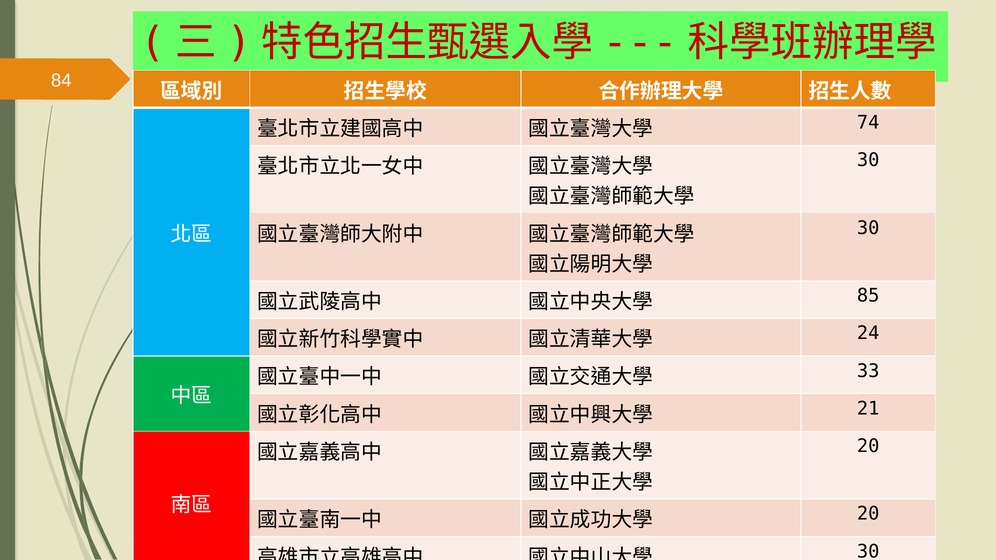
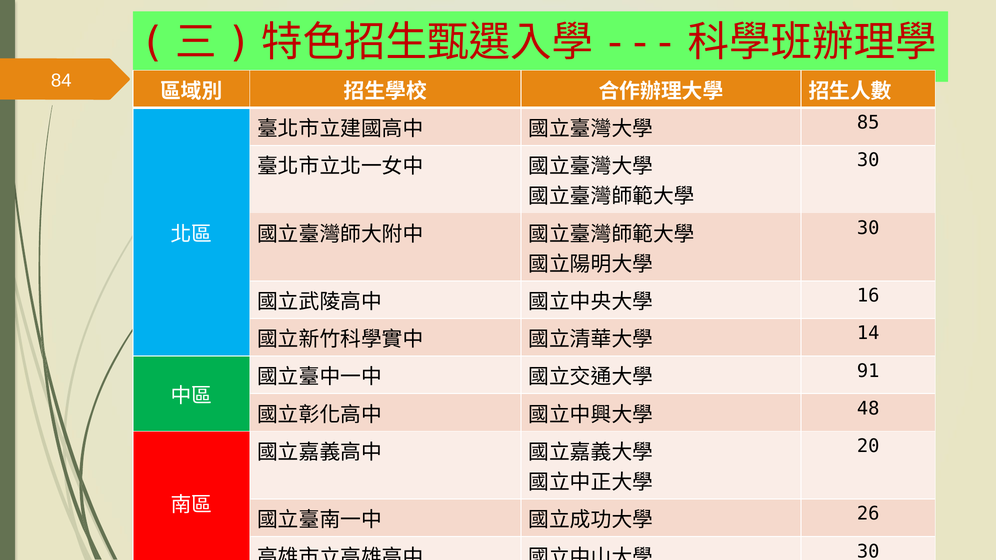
74: 74 -> 85
85: 85 -> 16
24: 24 -> 14
33: 33 -> 91
21: 21 -> 48
20 at (868, 514): 20 -> 26
